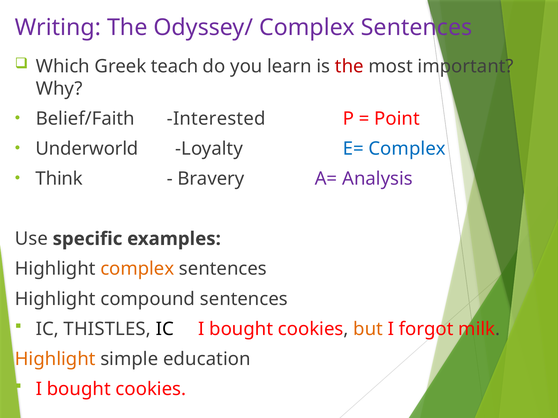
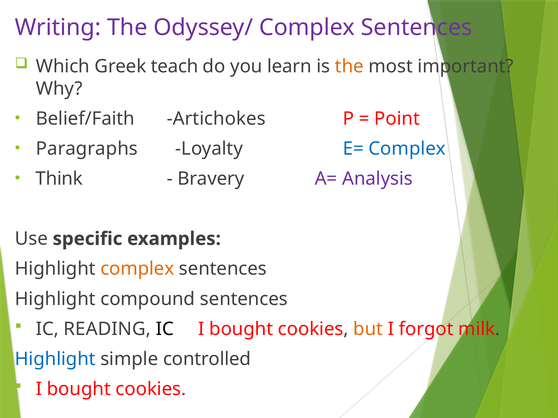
the at (349, 66) colour: red -> orange
Interested: Interested -> Artichokes
Underworld: Underworld -> Paragraphs
THISTLES: THISTLES -> READING
Highlight at (55, 359) colour: orange -> blue
education: education -> controlled
